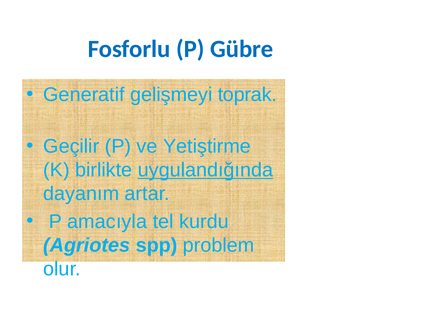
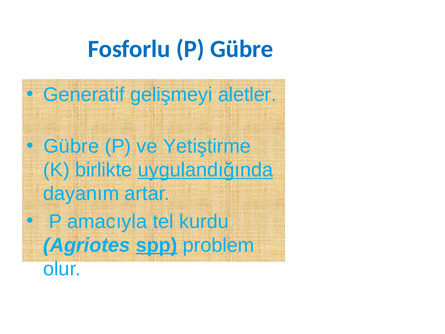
toprak: toprak -> aletler
Geçilir at (71, 146): Geçilir -> Gübre
spp underline: none -> present
